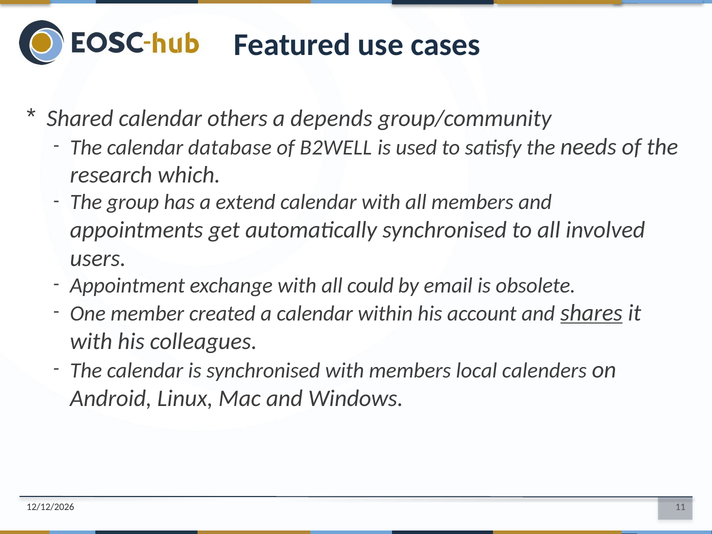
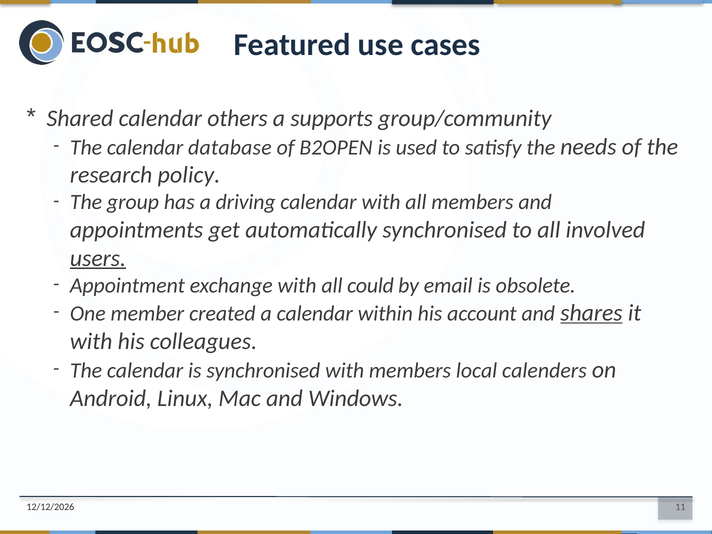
depends: depends -> supports
B2WELL: B2WELL -> B2OPEN
which: which -> policy
extend: extend -> driving
users underline: none -> present
